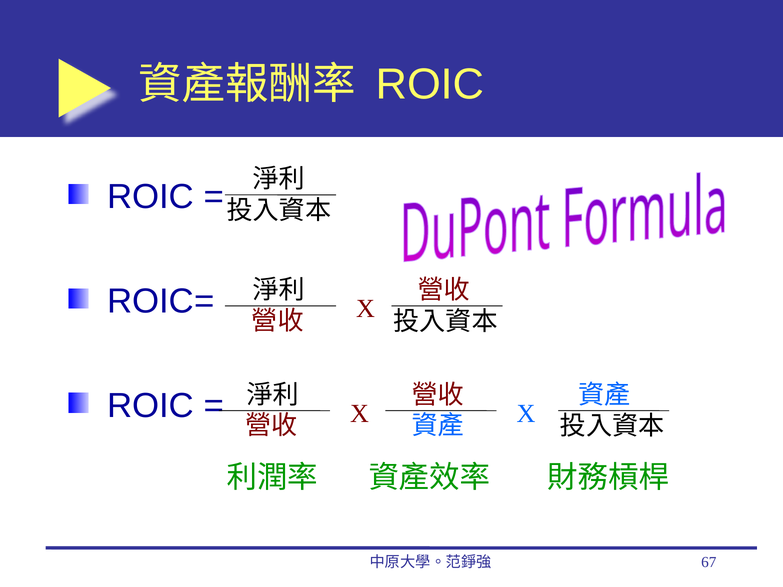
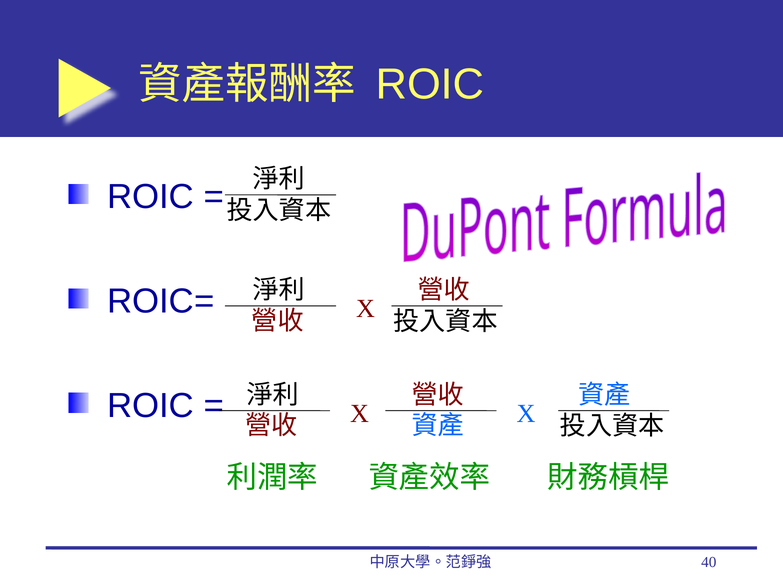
67: 67 -> 40
